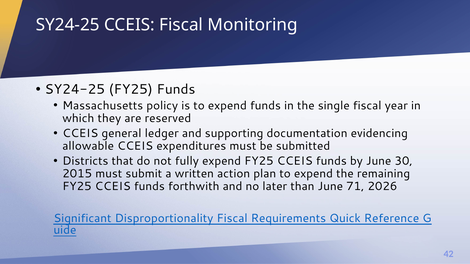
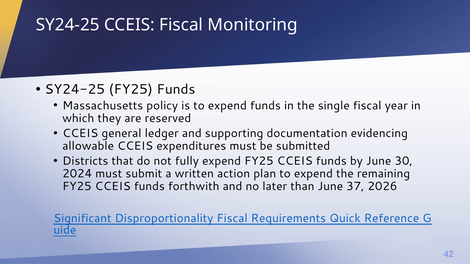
2015: 2015 -> 2024
71: 71 -> 37
